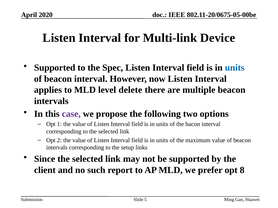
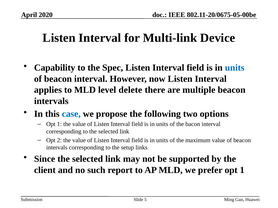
Supported at (55, 68): Supported -> Capability
case colour: purple -> blue
prefer opt 8: 8 -> 1
